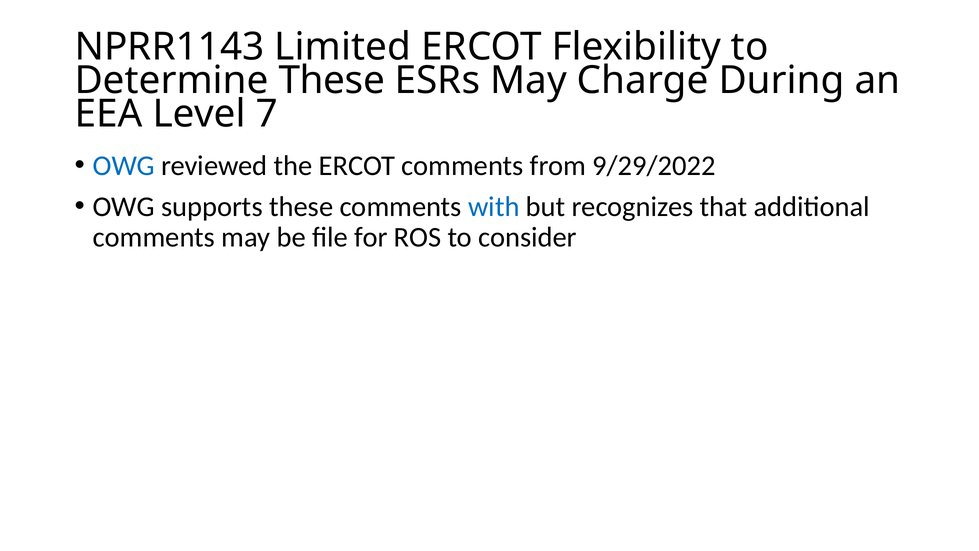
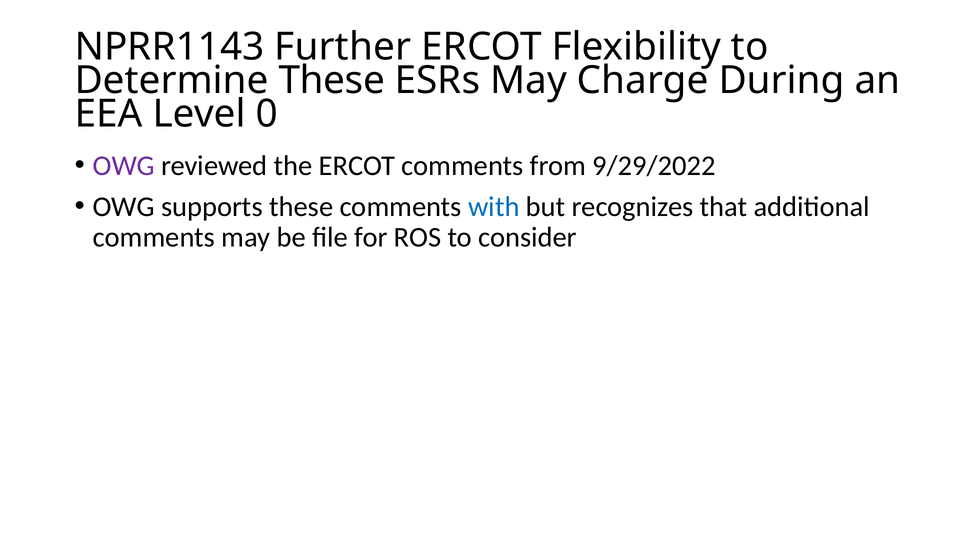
Limited: Limited -> Further
7: 7 -> 0
OWG at (124, 166) colour: blue -> purple
